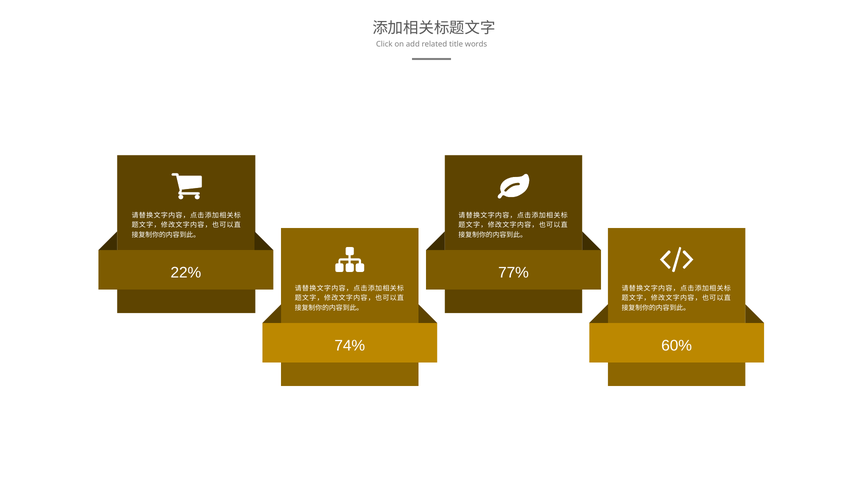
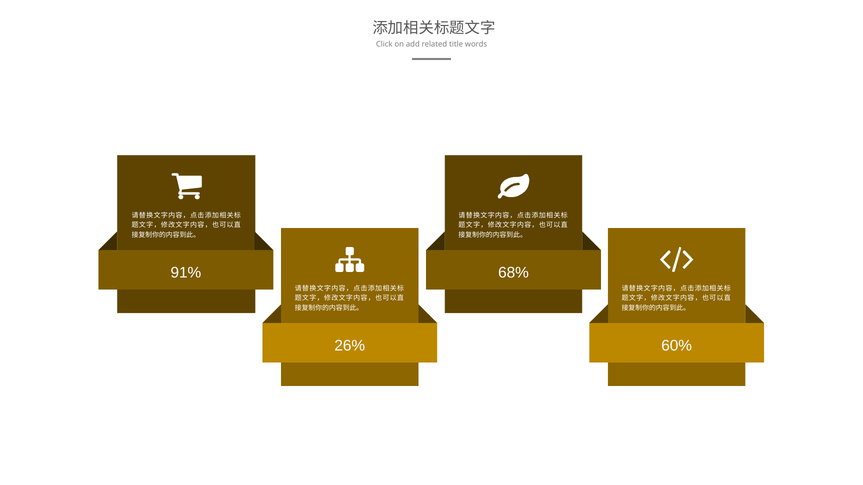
22%: 22% -> 91%
77%: 77% -> 68%
74%: 74% -> 26%
